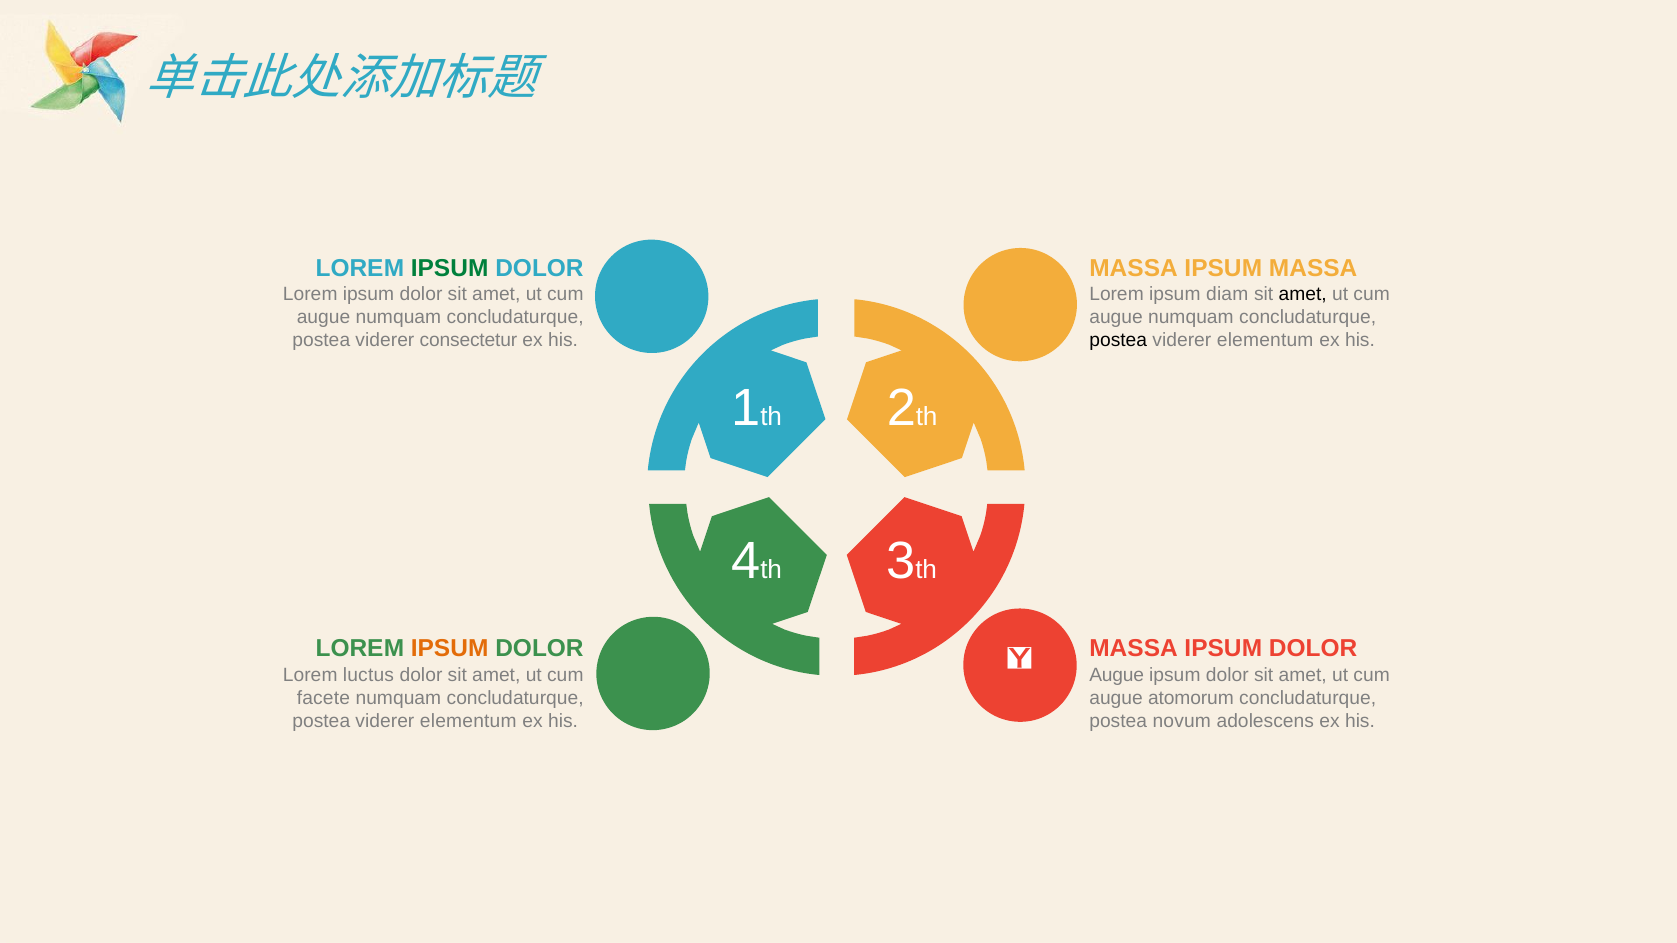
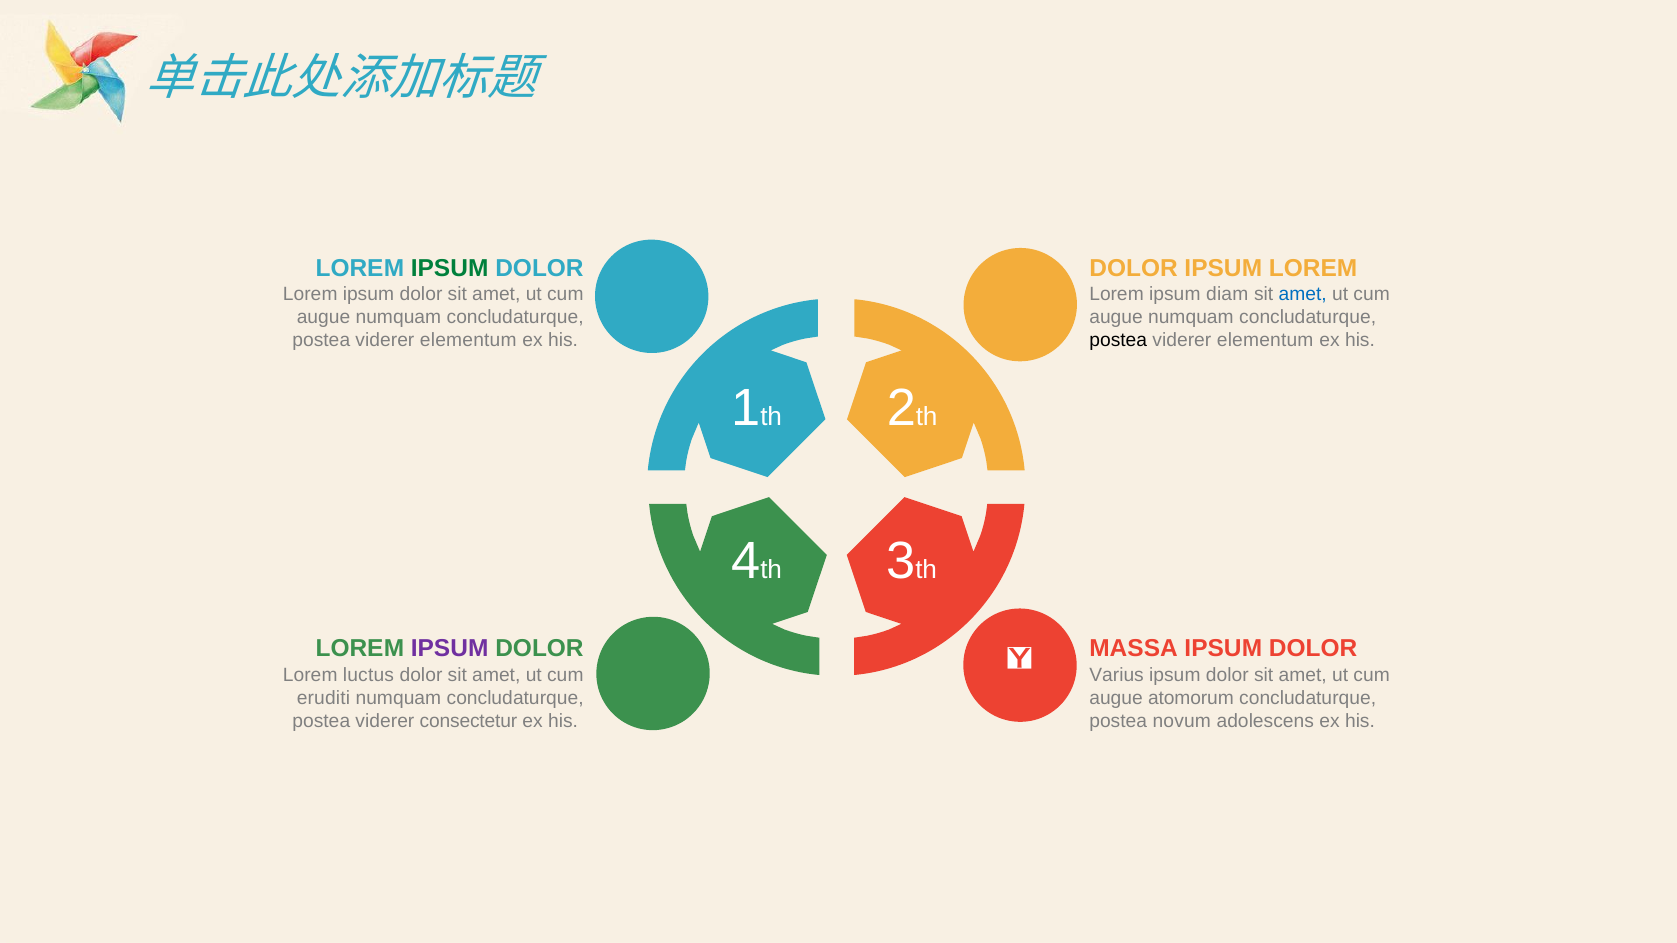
MASSA at (1134, 268): MASSA -> DOLOR
IPSUM MASSA: MASSA -> LOREM
amet at (1303, 294) colour: black -> blue
consectetur at (468, 340): consectetur -> elementum
IPSUM at (450, 649) colour: orange -> purple
Augue at (1117, 675): Augue -> Varius
facete: facete -> eruditi
elementum at (468, 721): elementum -> consectetur
